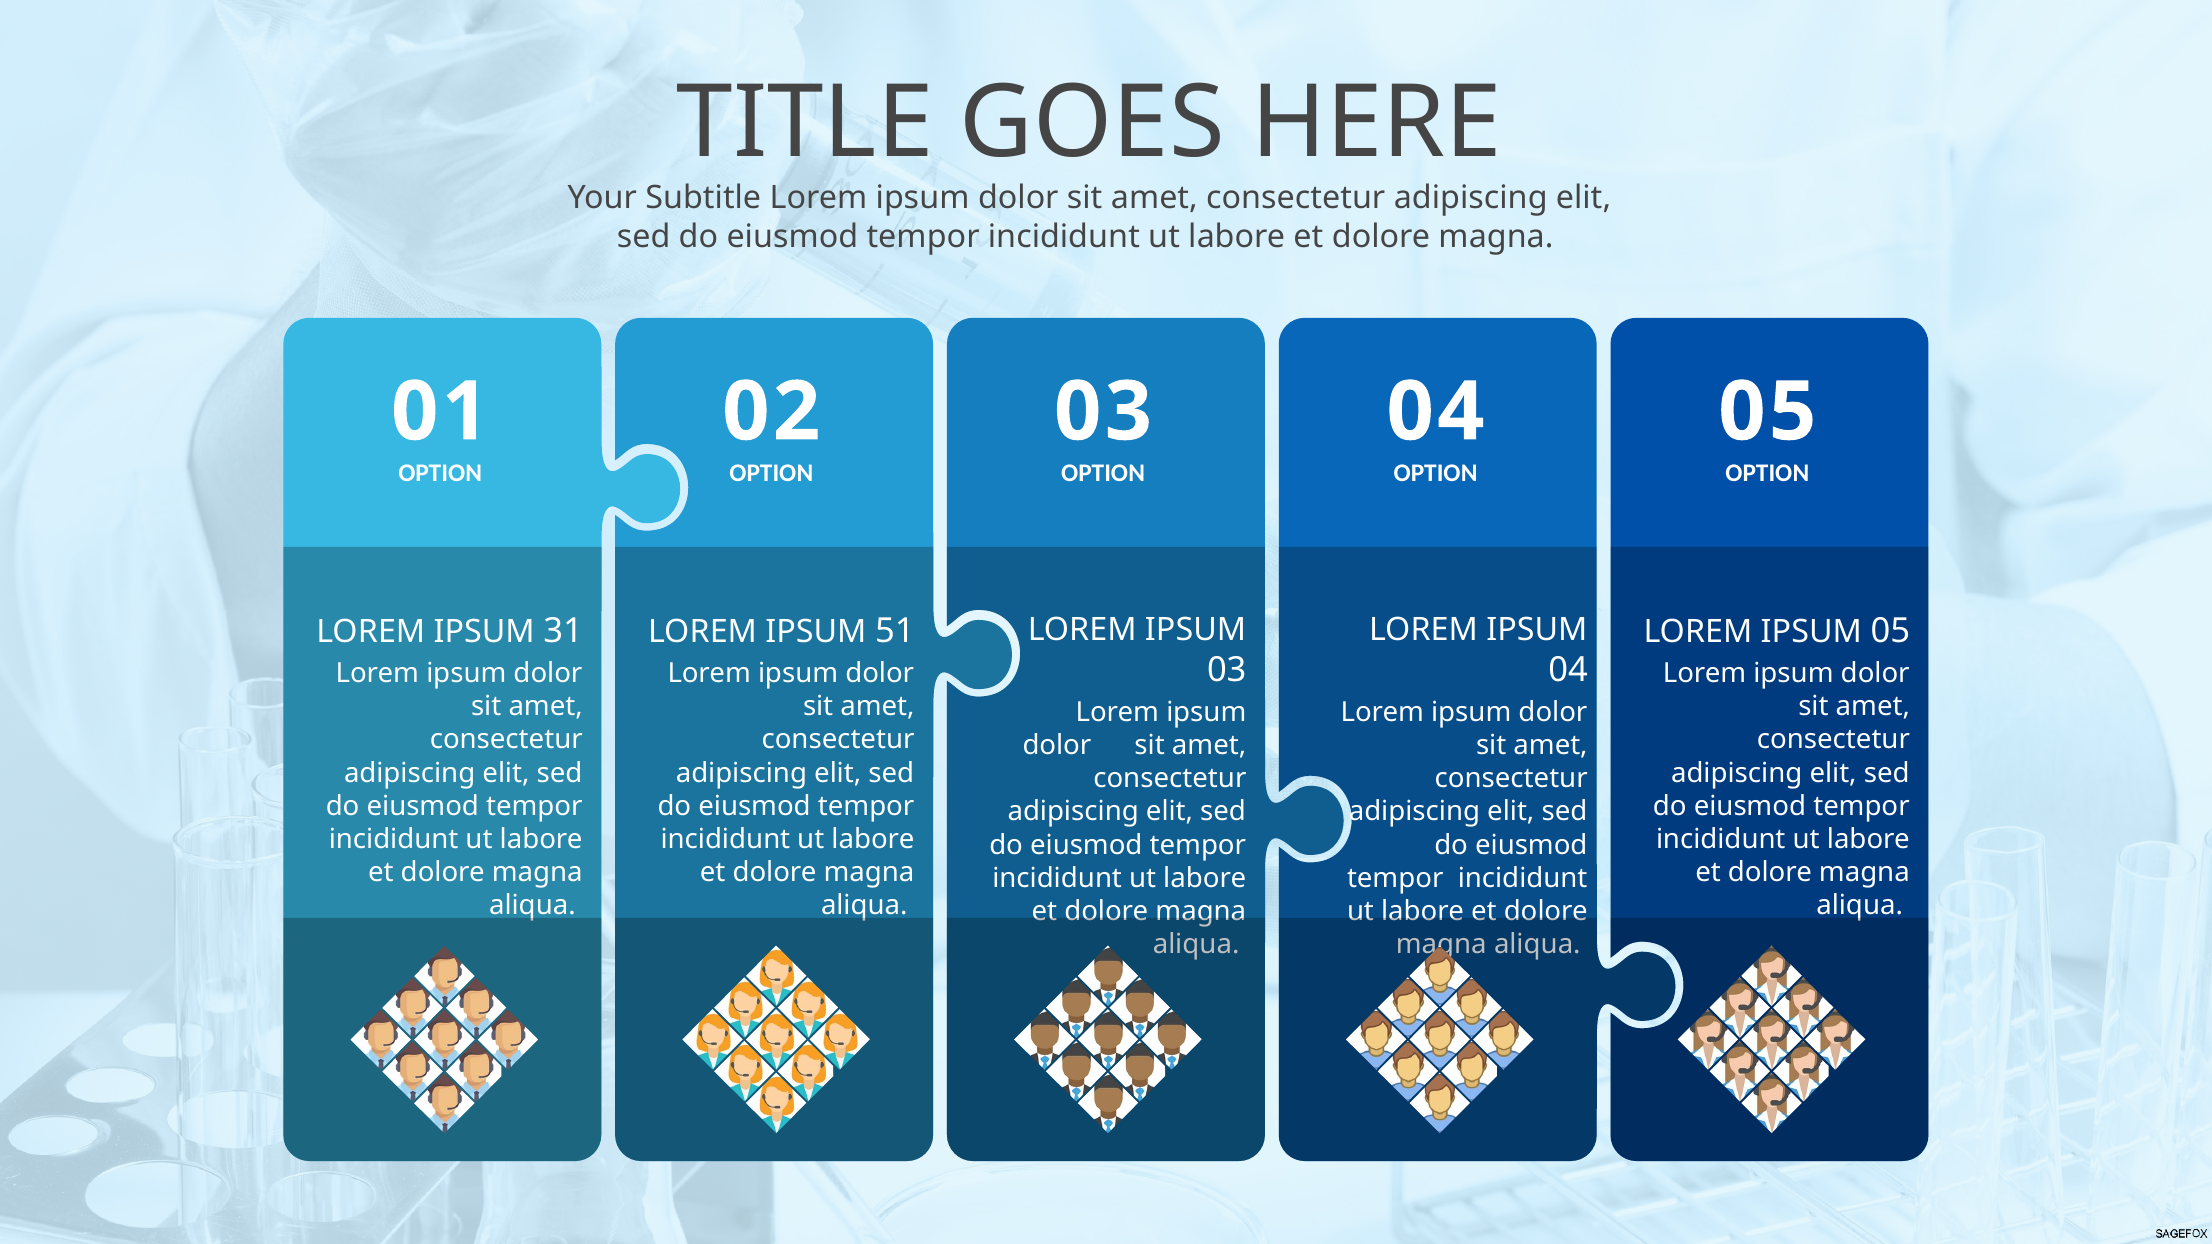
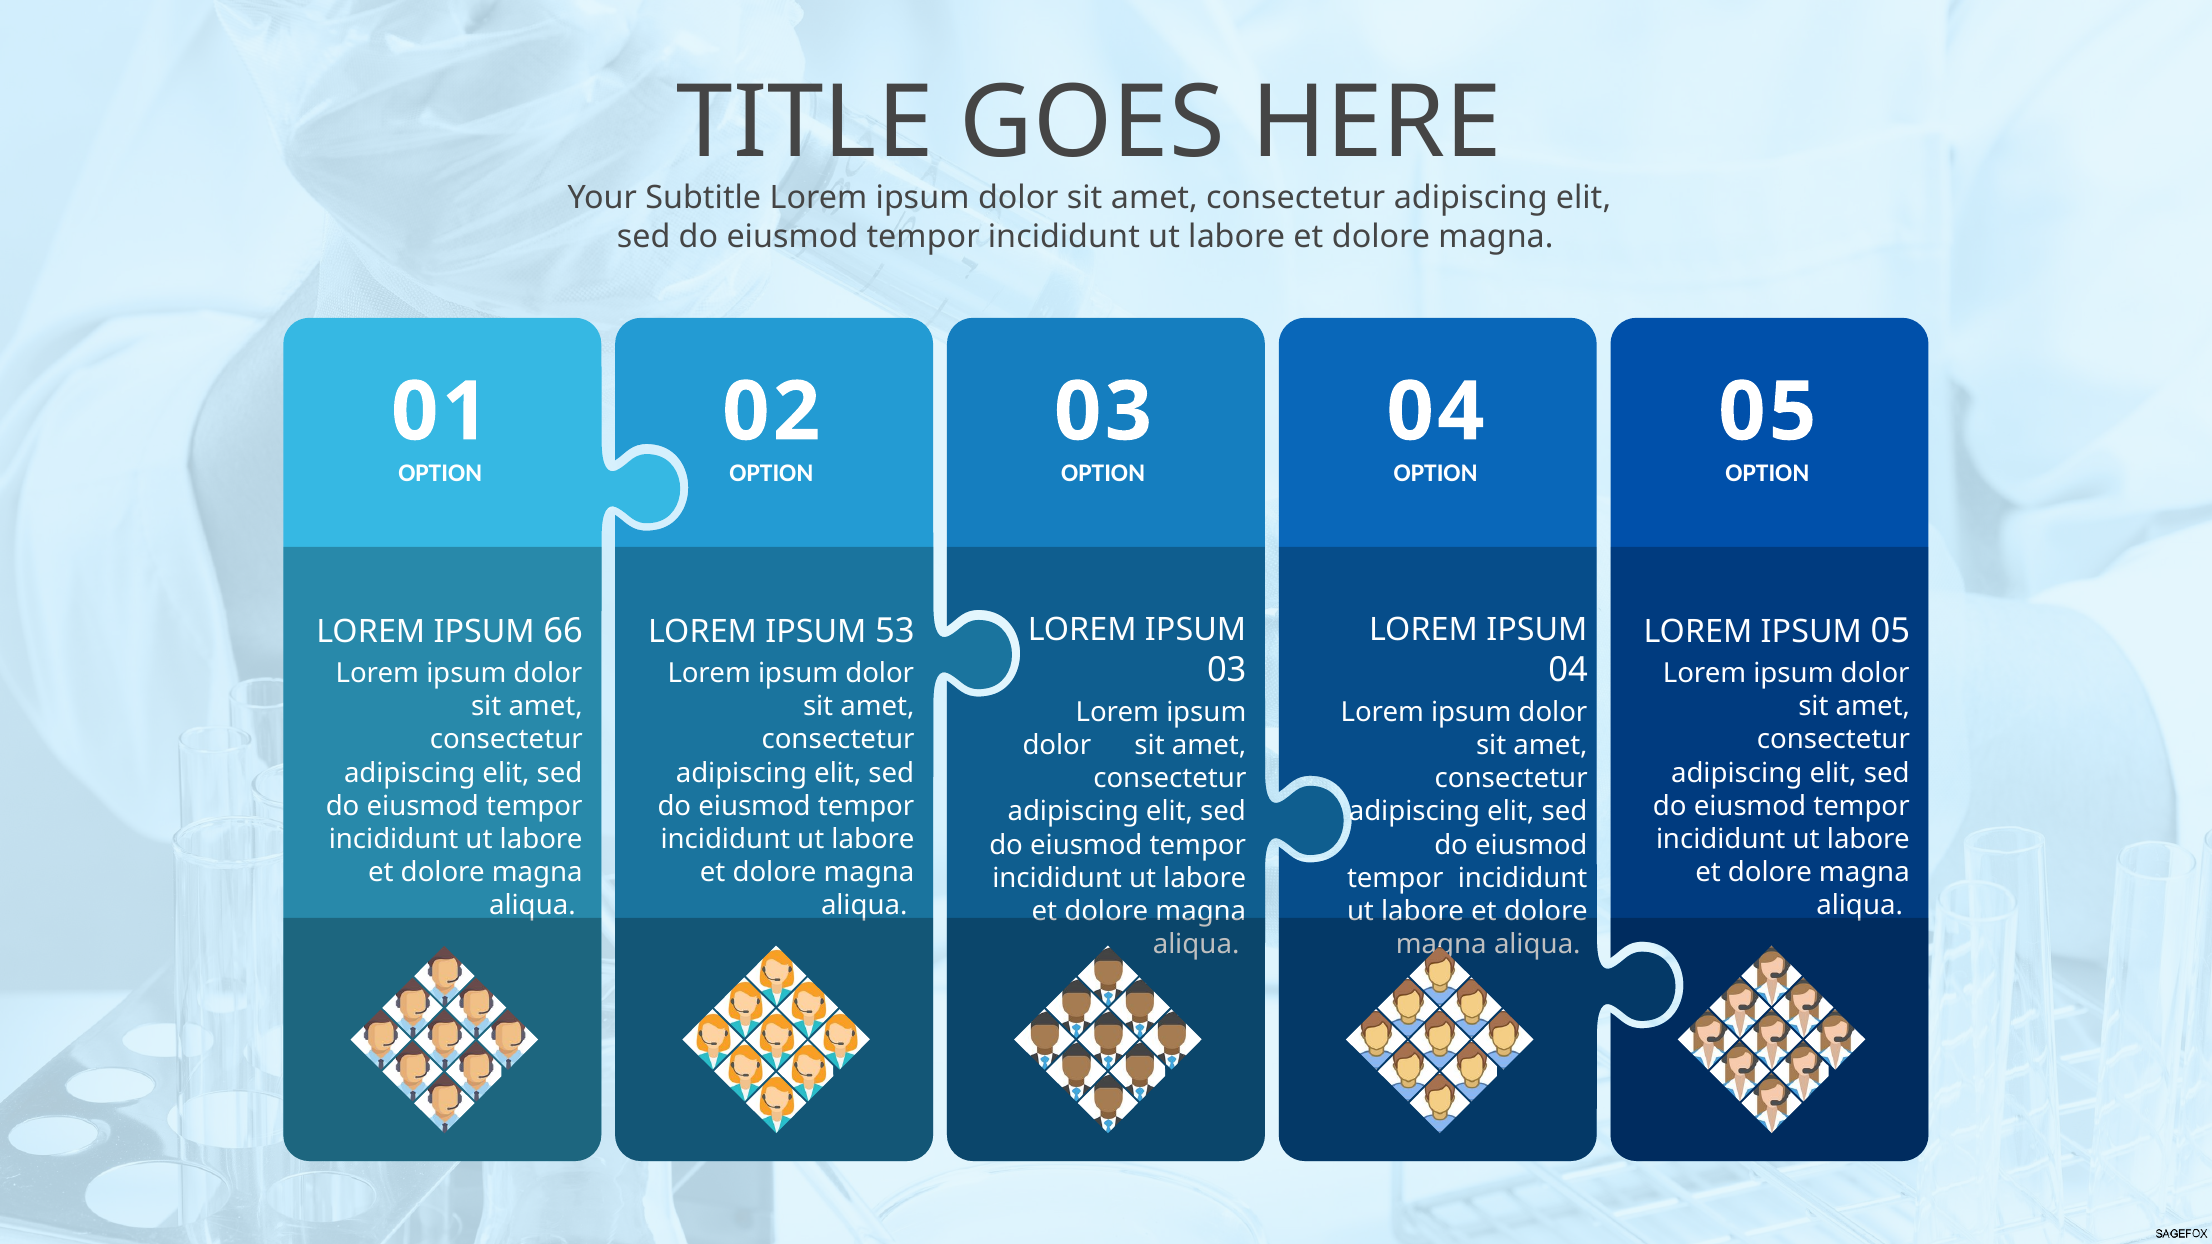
31: 31 -> 66
51: 51 -> 53
